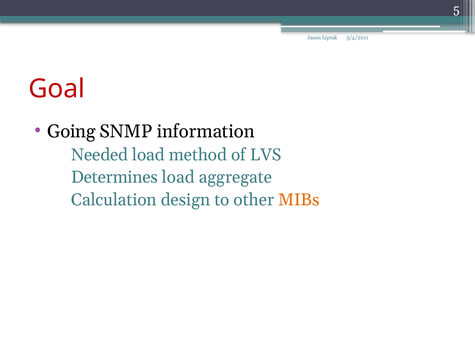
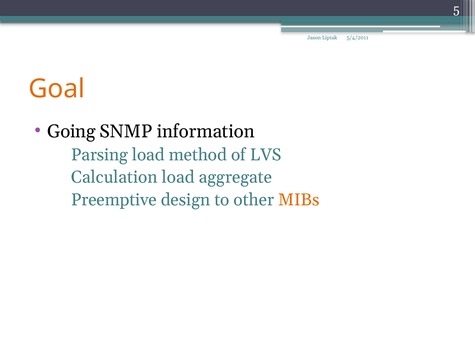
Goal colour: red -> orange
Needed: Needed -> Parsing
Determines: Determines -> Calculation
Calculation: Calculation -> Preemptive
